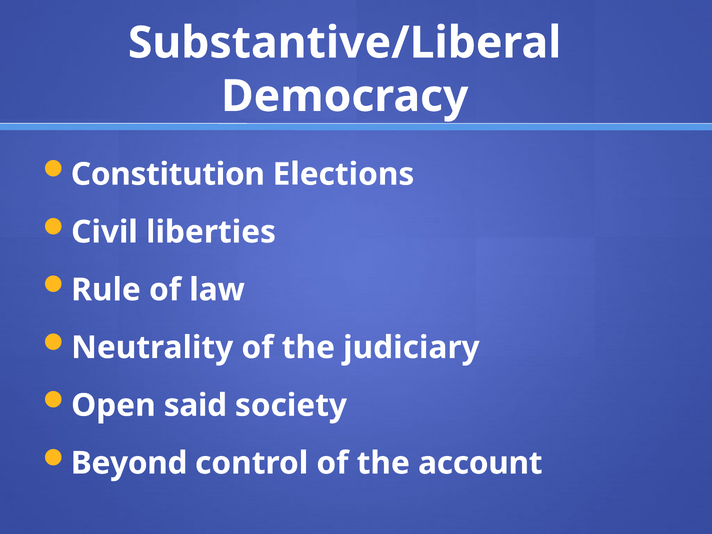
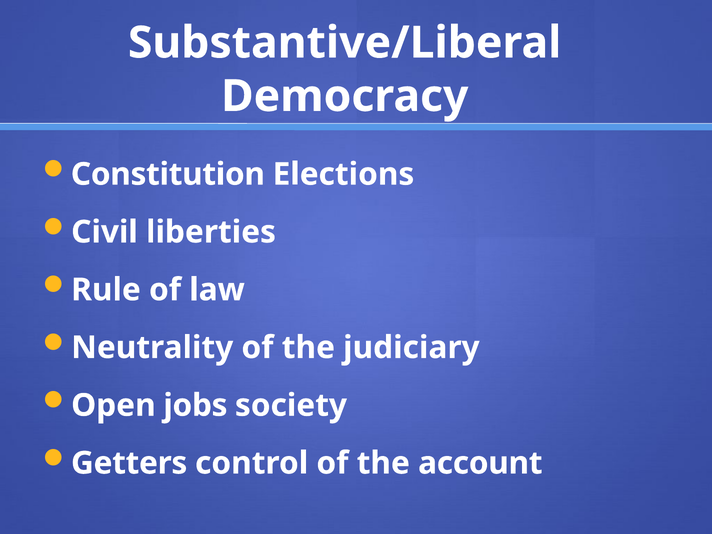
said: said -> jobs
Beyond: Beyond -> Getters
